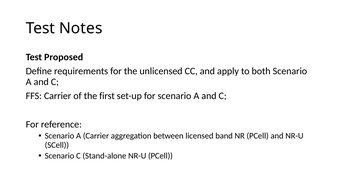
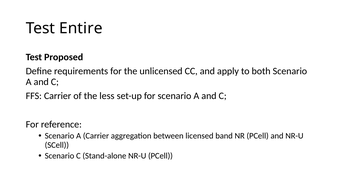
Notes: Notes -> Entire
first: first -> less
